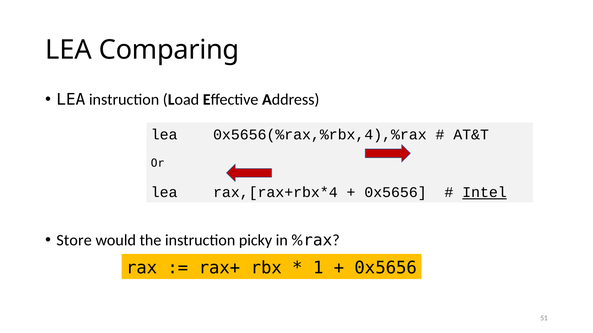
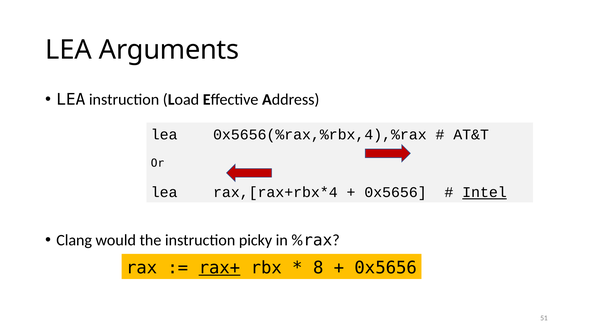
Comparing: Comparing -> Arguments
Store: Store -> Clang
rax+ underline: none -> present
1: 1 -> 8
